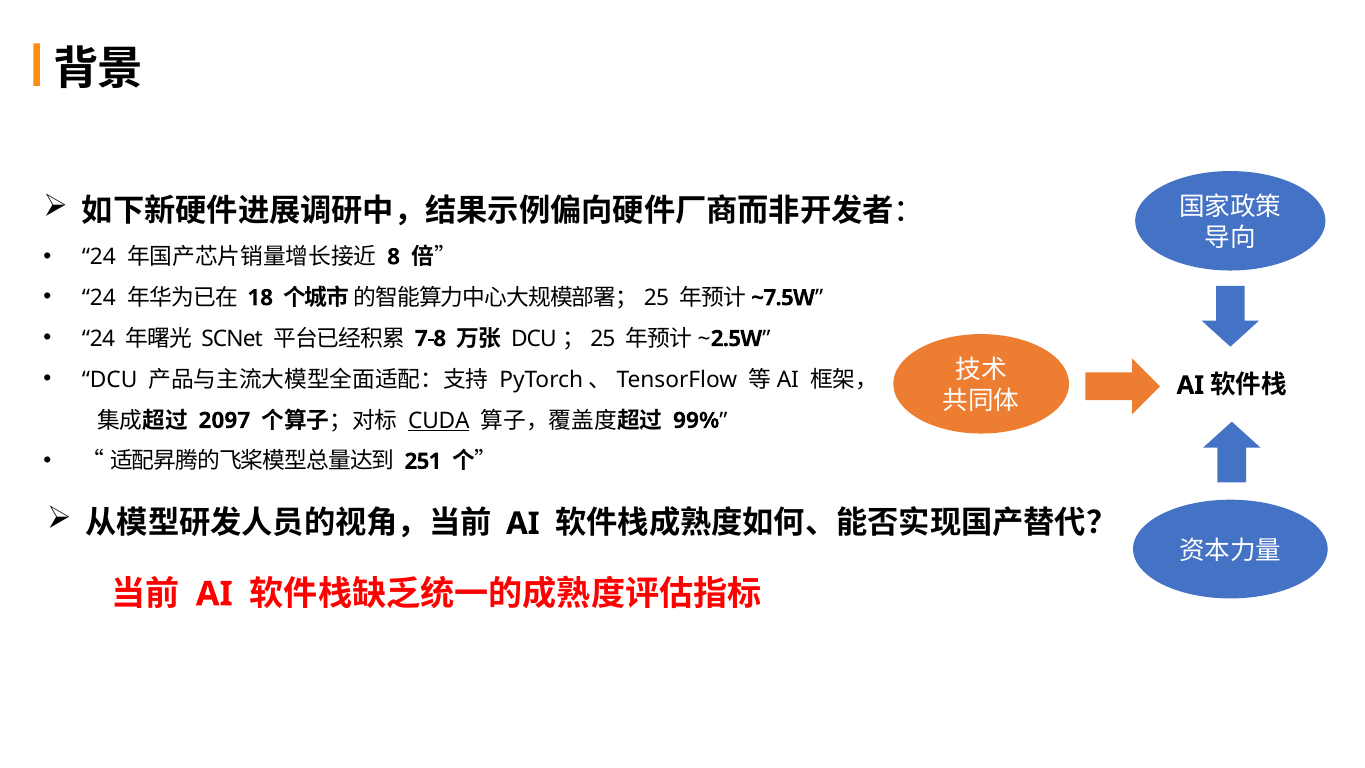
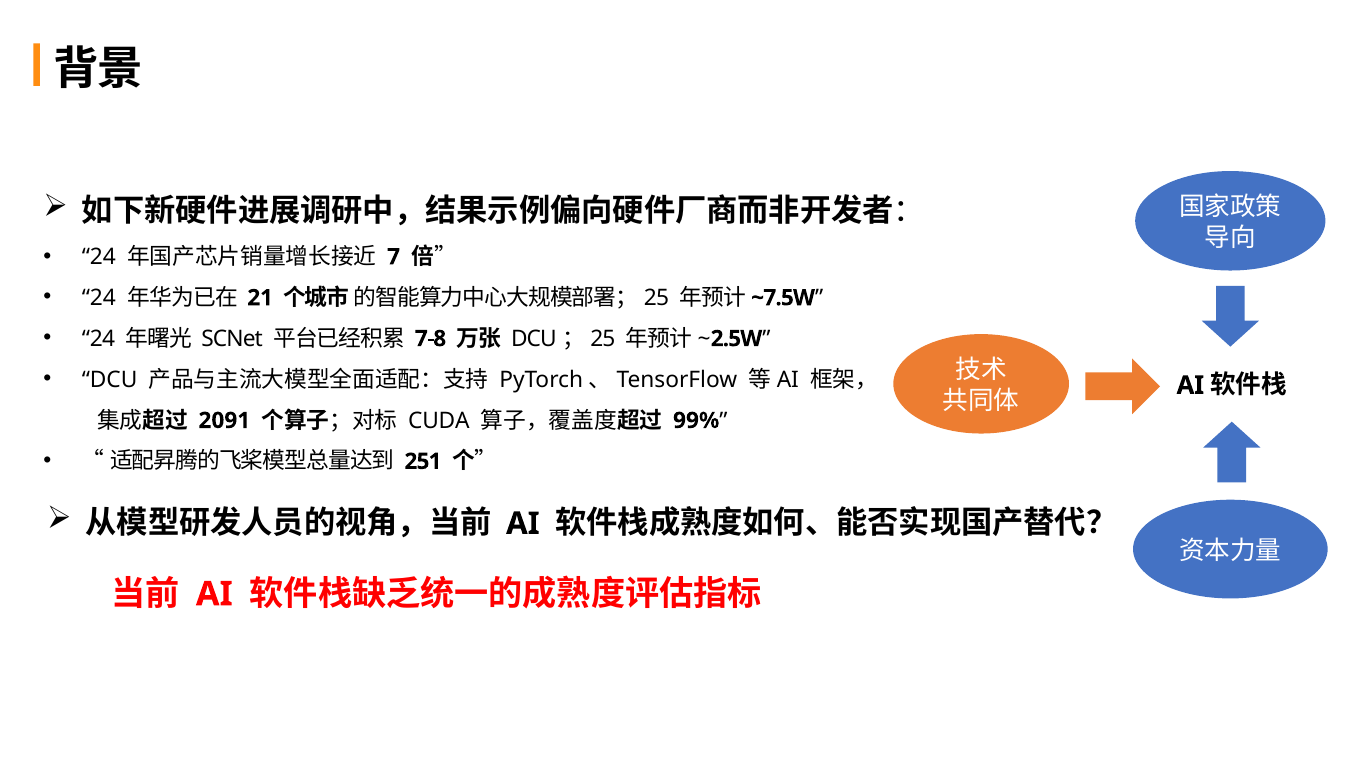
8: 8 -> 7
18: 18 -> 21
2097: 2097 -> 2091
CUDA underline: present -> none
